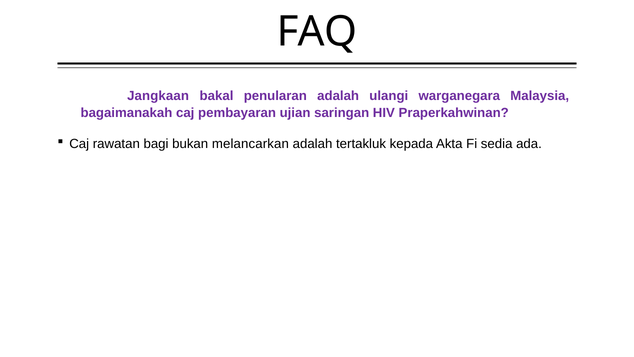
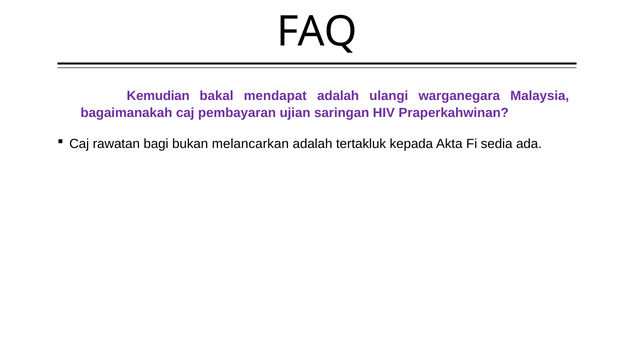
Jangkaan: Jangkaan -> Kemudian
penularan: penularan -> mendapat
